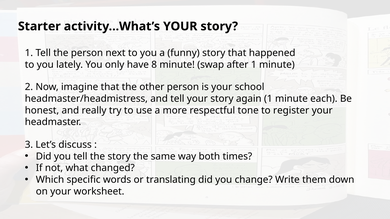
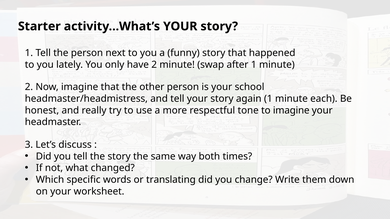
have 8: 8 -> 2
to register: register -> imagine
